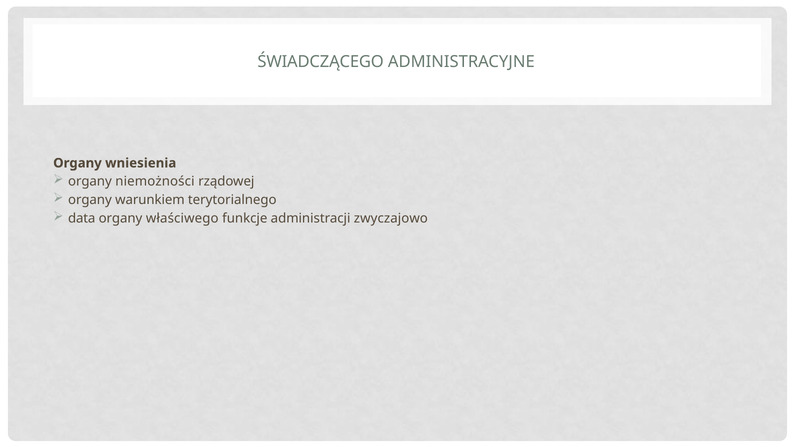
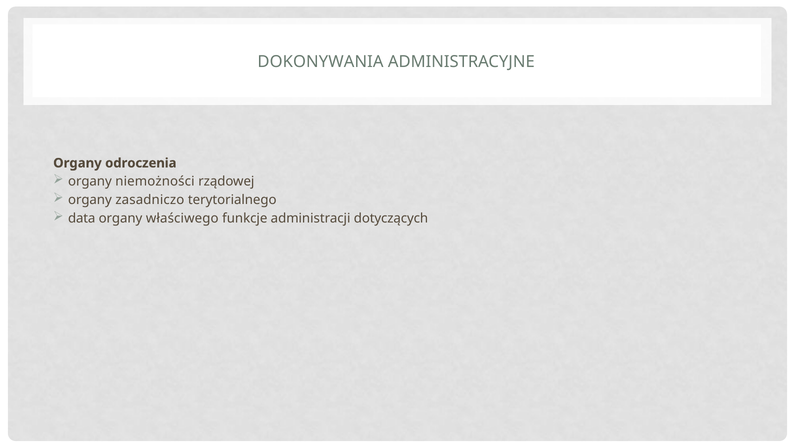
ŚWIADCZĄCEGO: ŚWIADCZĄCEGO -> DOKONYWANIA
wniesienia: wniesienia -> odroczenia
warunkiem: warunkiem -> zasadniczo
zwyczajowo: zwyczajowo -> dotyczących
